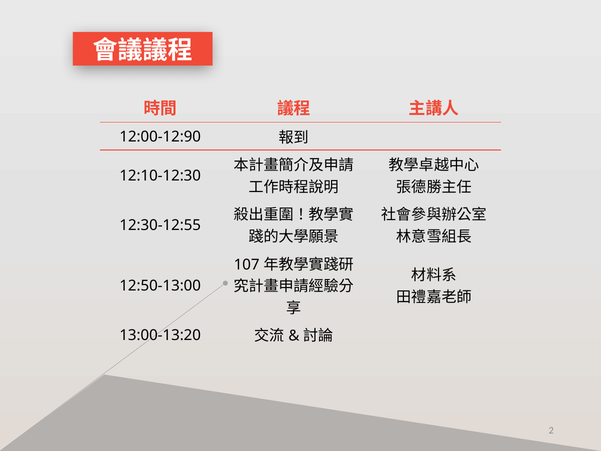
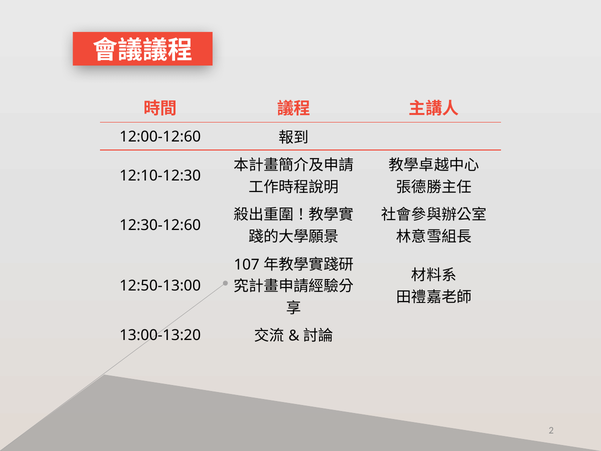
12:00-12:90: 12:00-12:90 -> 12:00-12:60
12:30-12:55: 12:30-12:55 -> 12:30-12:60
